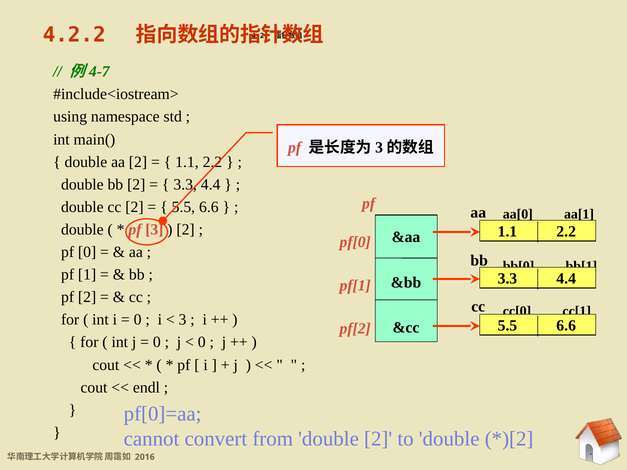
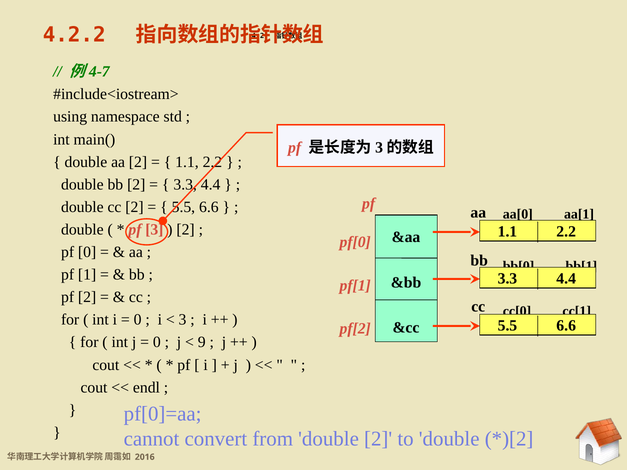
0 at (202, 342): 0 -> 9
